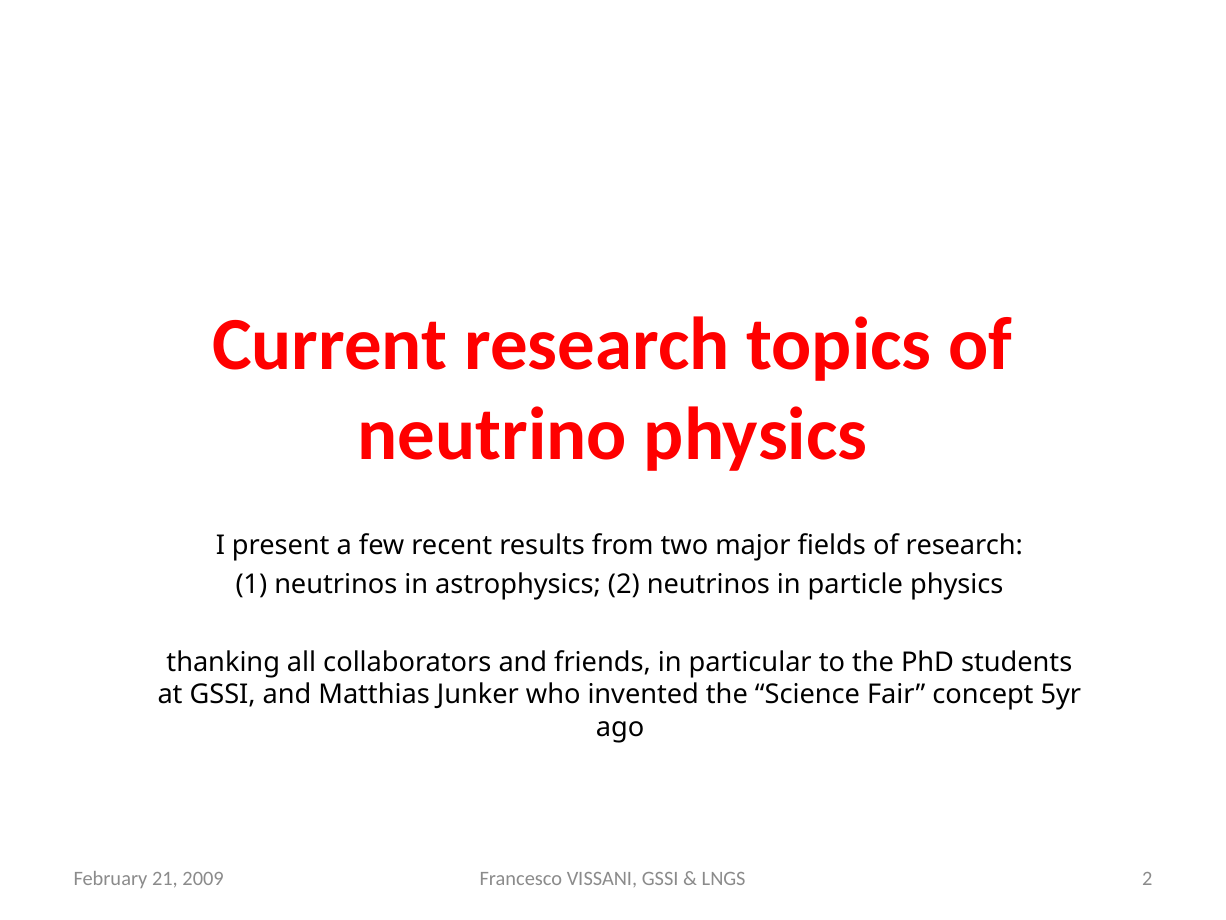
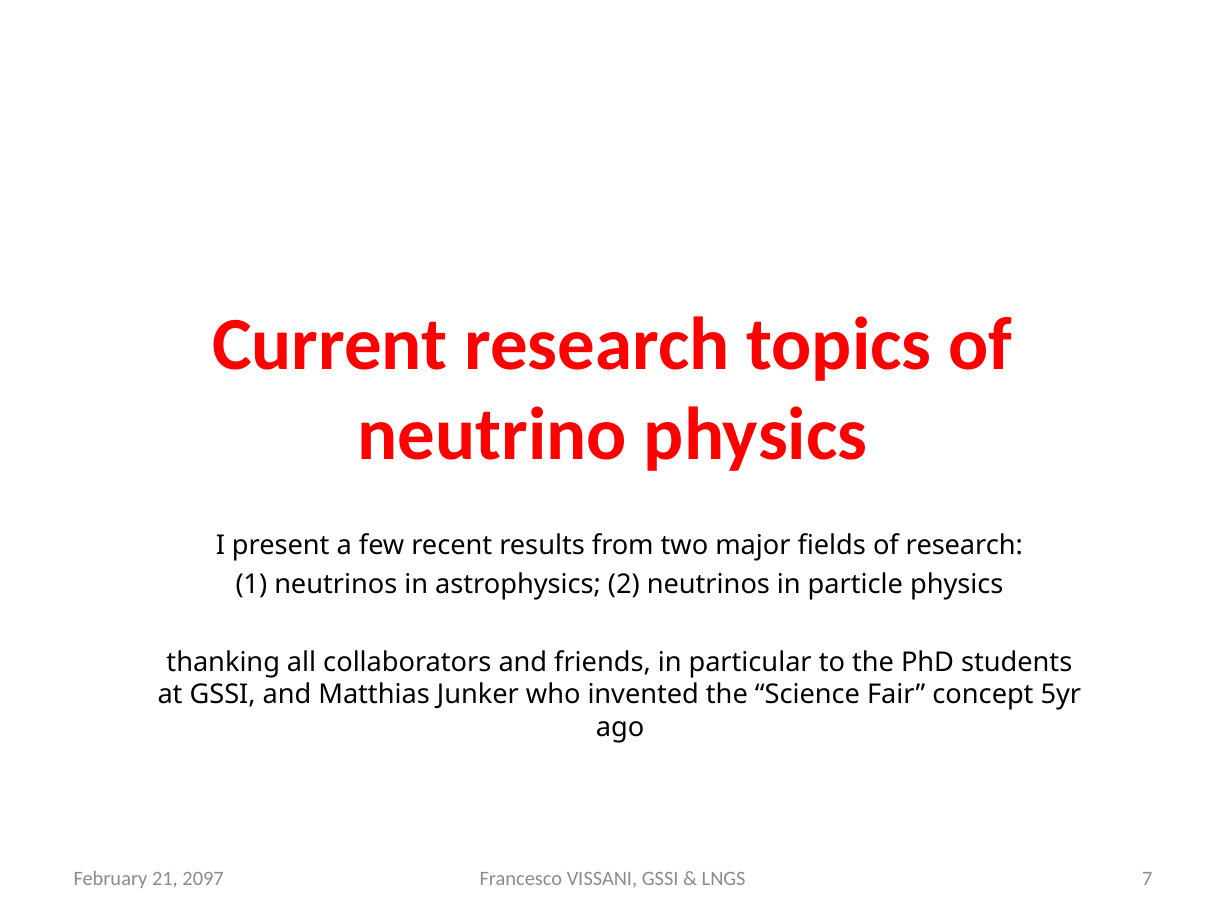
LNGS 2: 2 -> 7
2009: 2009 -> 2097
